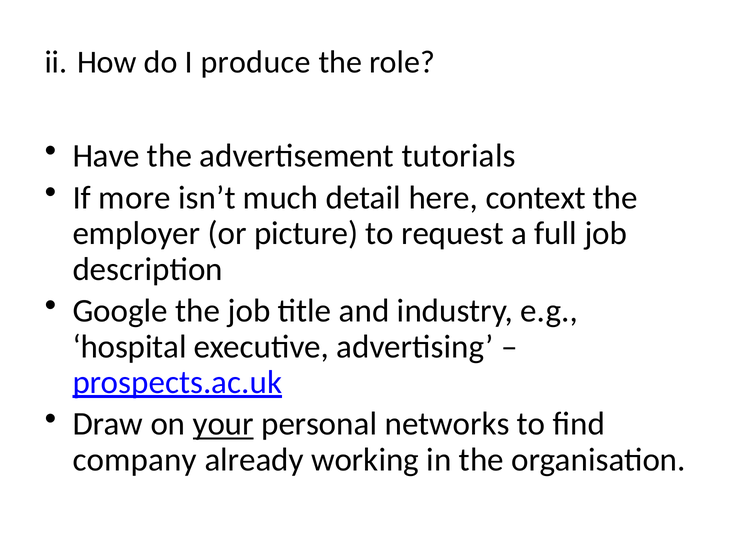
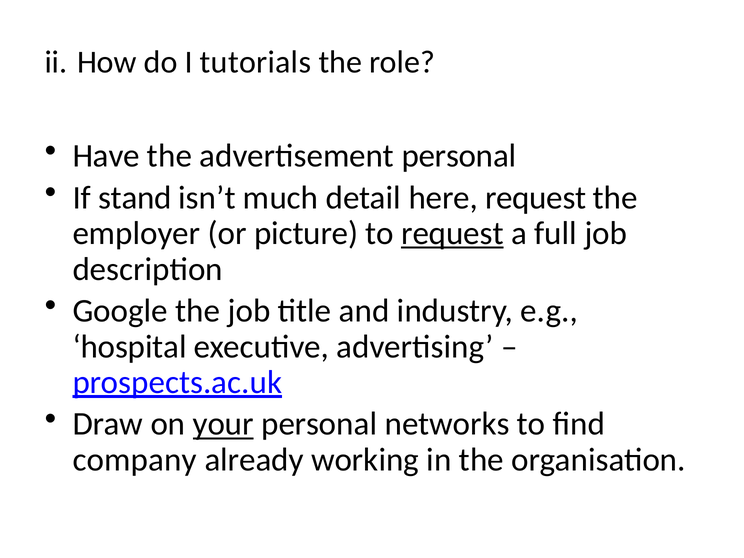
produce: produce -> tutorials
advertisement tutorials: tutorials -> personal
more: more -> stand
here context: context -> request
request at (452, 233) underline: none -> present
